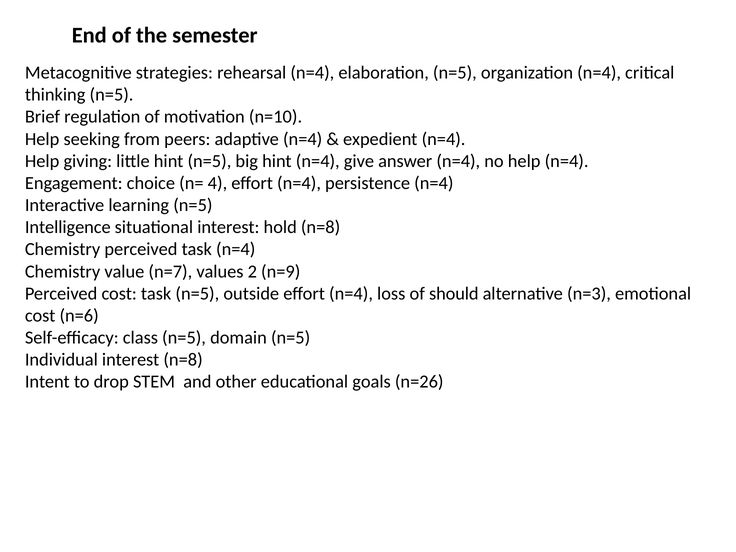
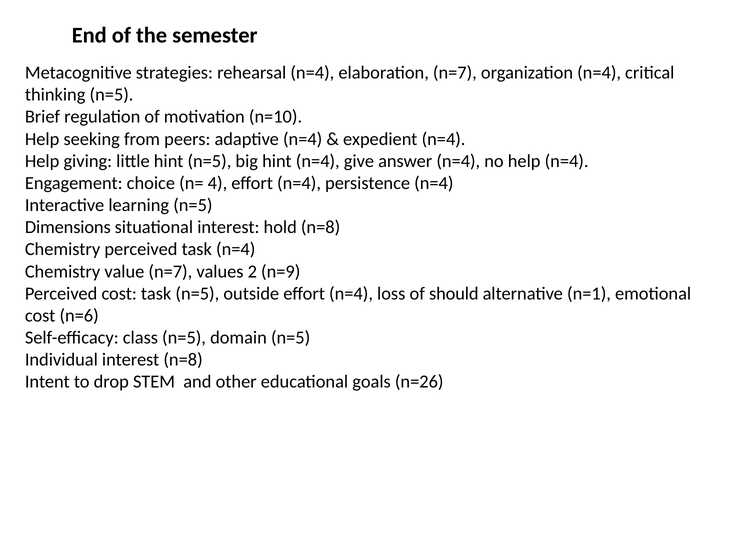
elaboration n=5: n=5 -> n=7
Intelligence: Intelligence -> Dimensions
n=3: n=3 -> n=1
